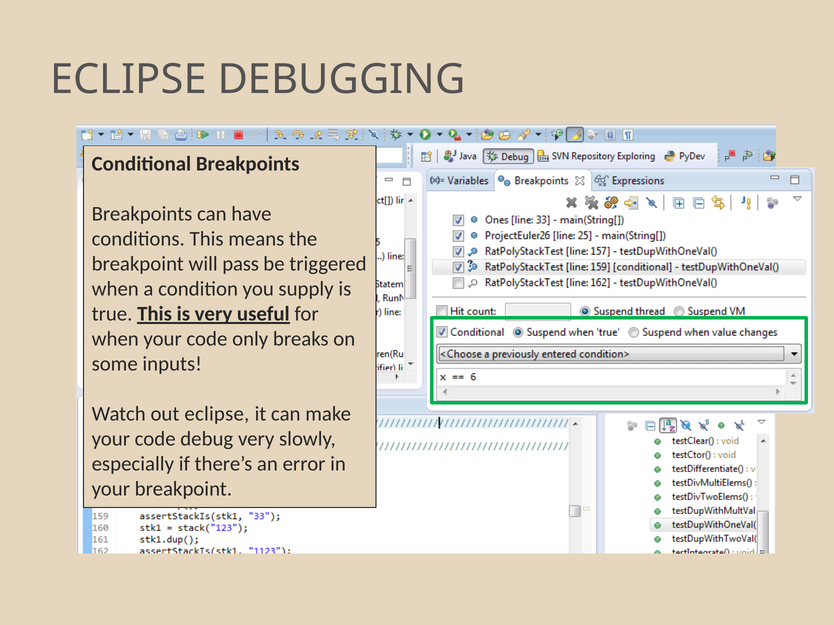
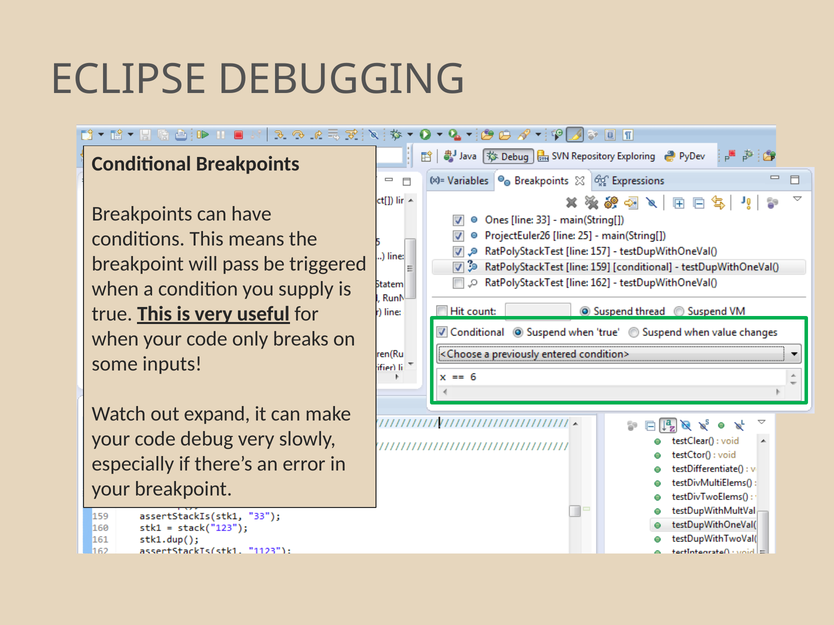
out eclipse: eclipse -> expand
